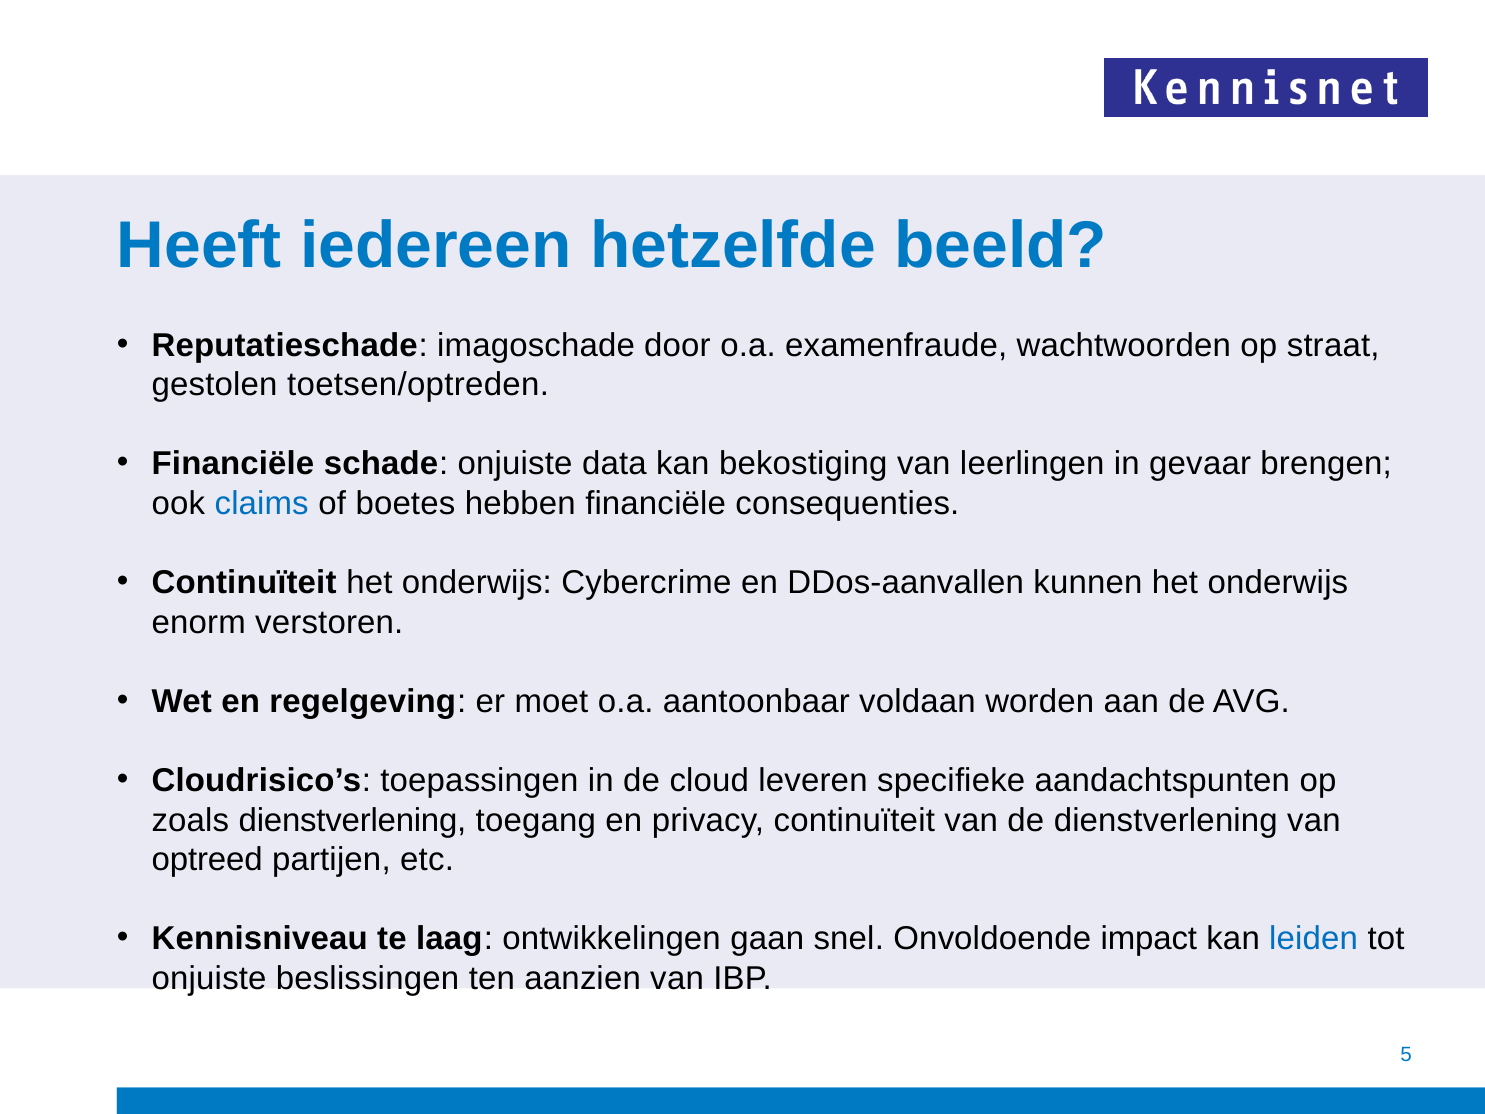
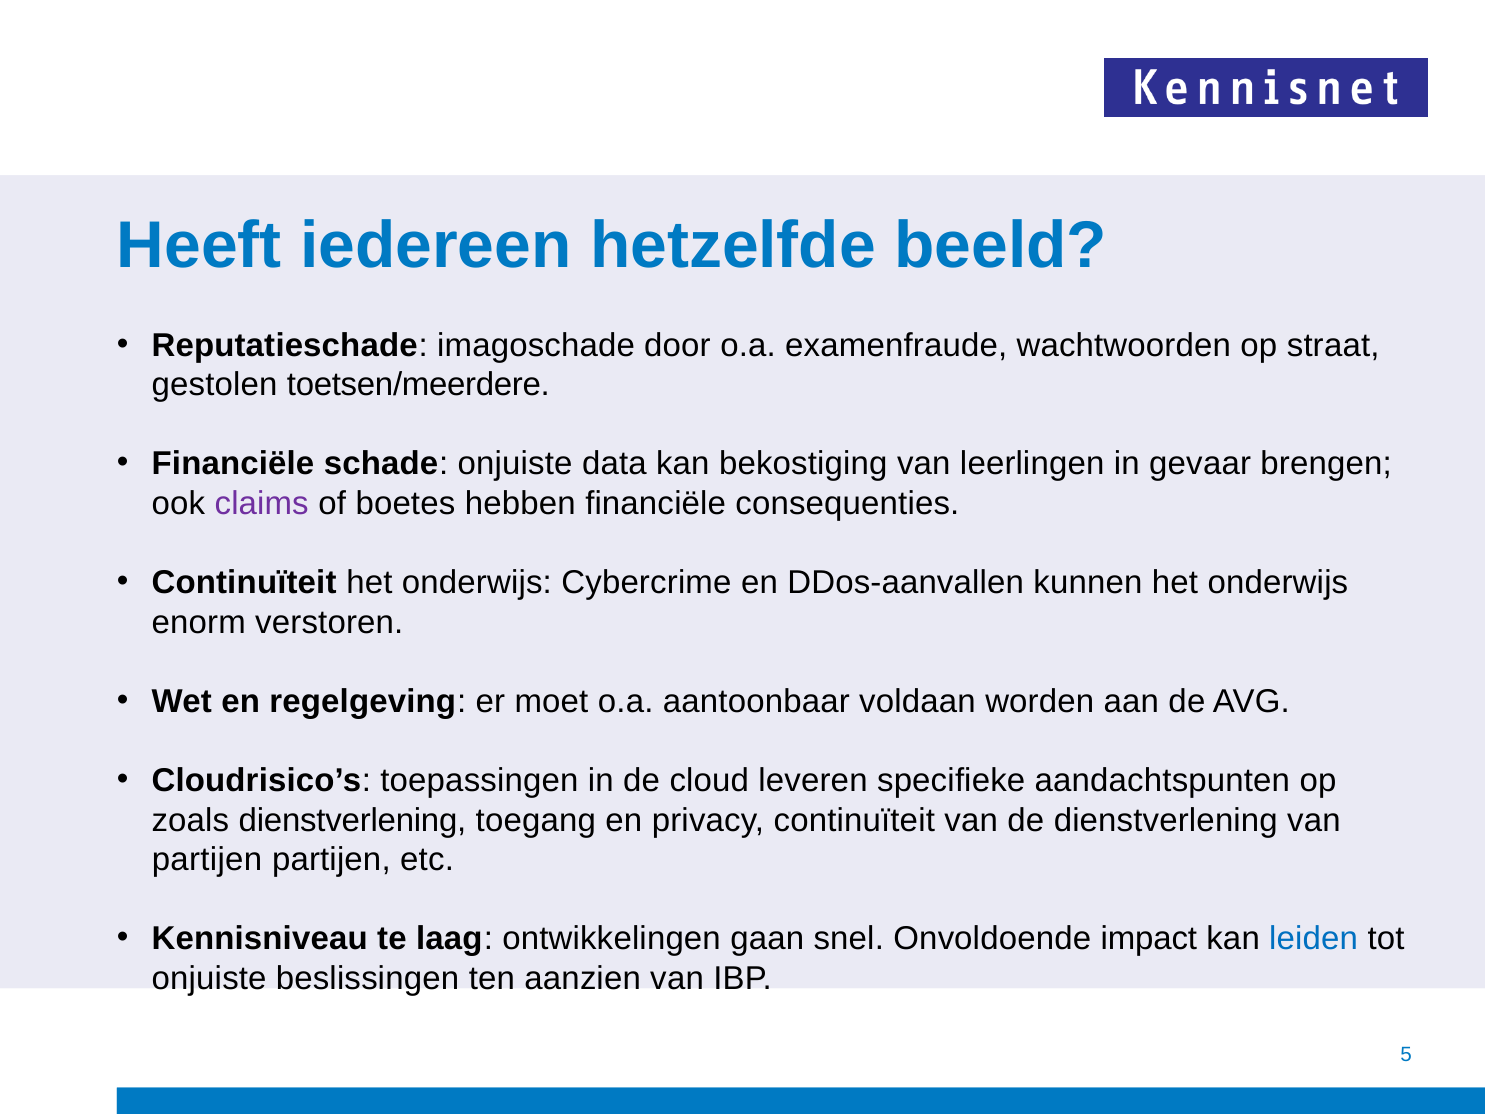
toetsen/optreden: toetsen/optreden -> toetsen/meerdere
claims colour: blue -> purple
optreed at (207, 860): optreed -> partijen
